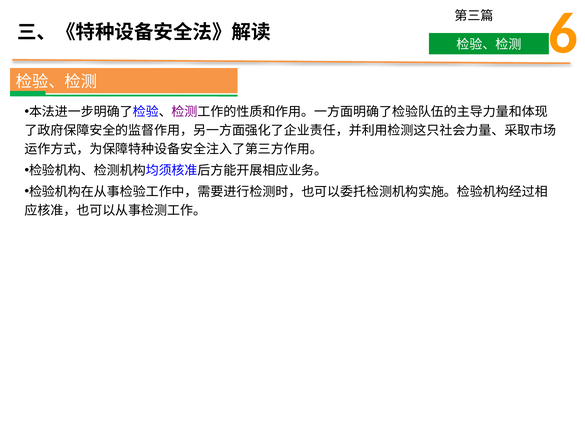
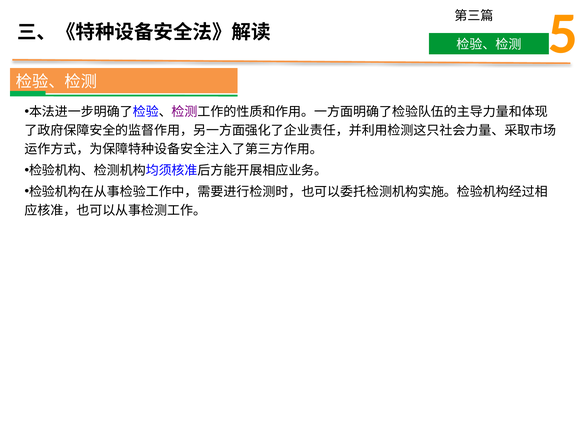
6: 6 -> 5
